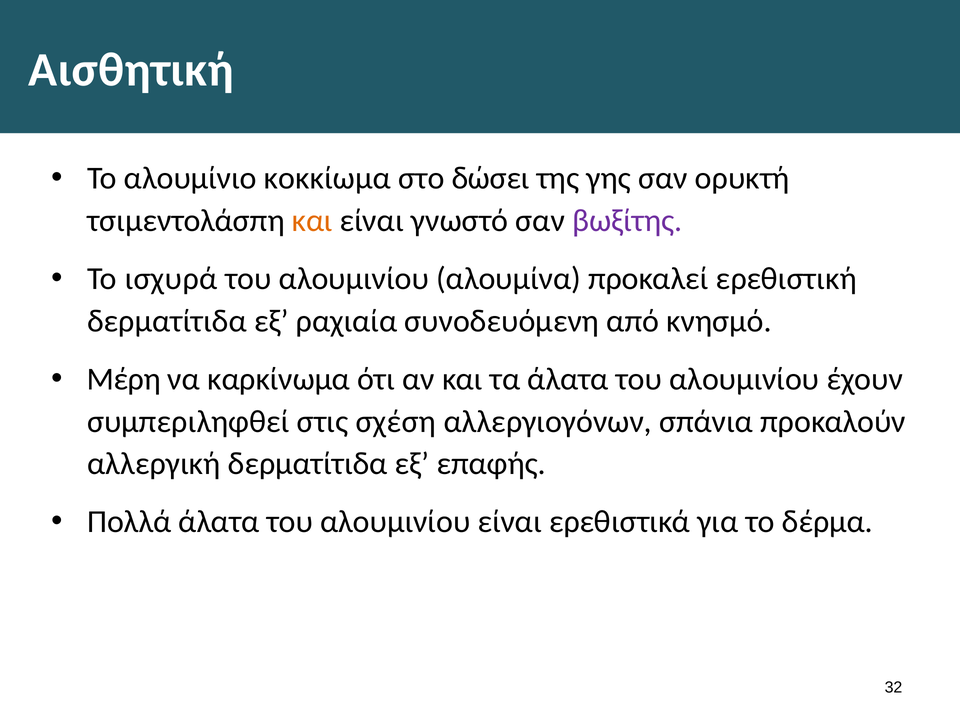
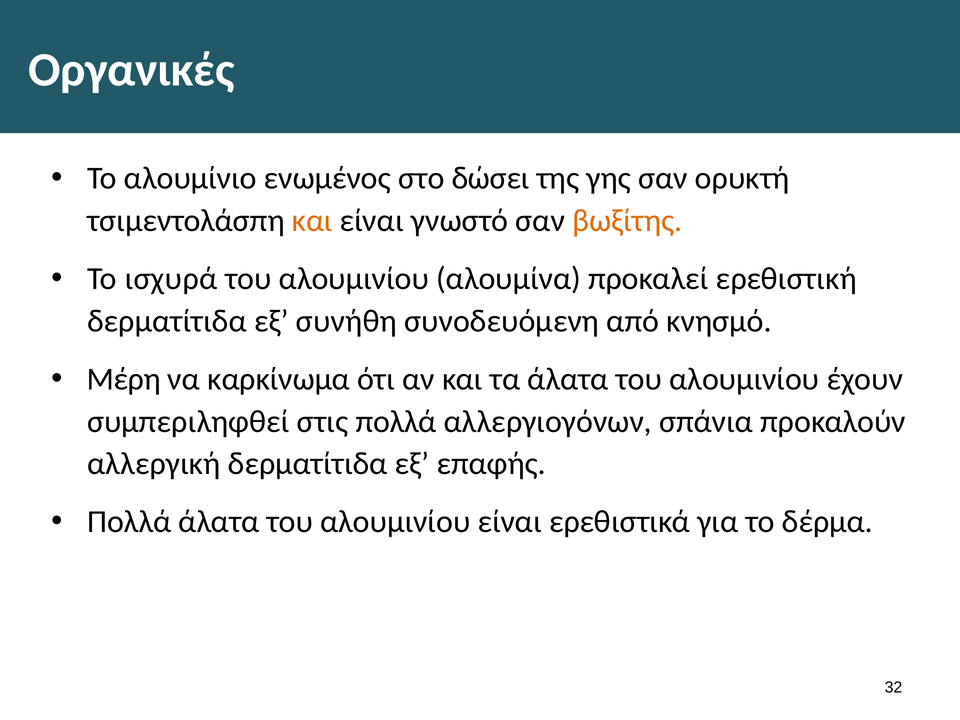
Αισθητική: Αισθητική -> Οργανικές
κοκκίωμα: κοκκίωμα -> ενωμένος
βωξίτης colour: purple -> orange
ραχιαία: ραχιαία -> συνήθη
στις σχέση: σχέση -> πολλά
